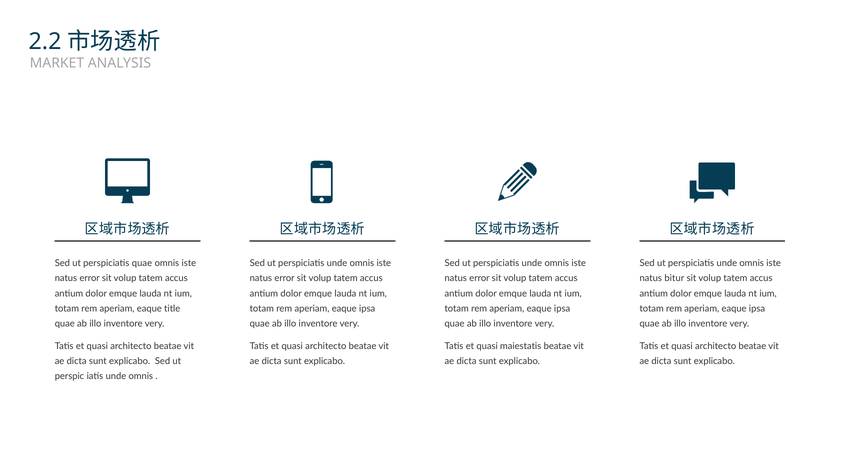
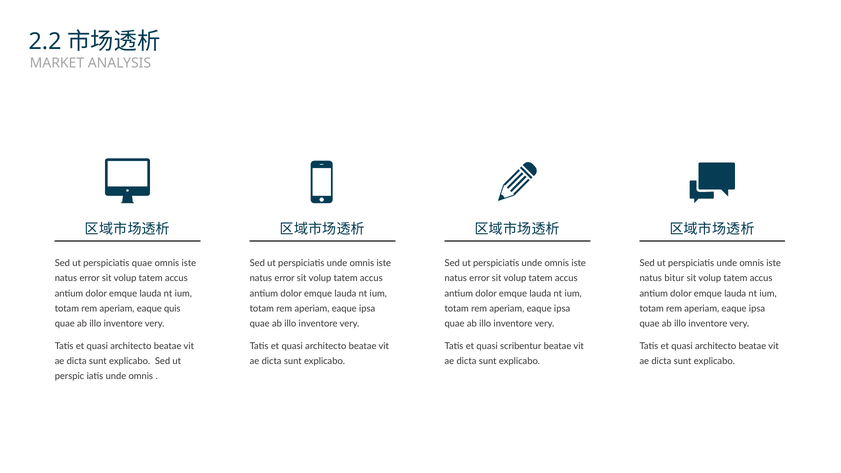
title: title -> quis
maiestatis: maiestatis -> scribentur
